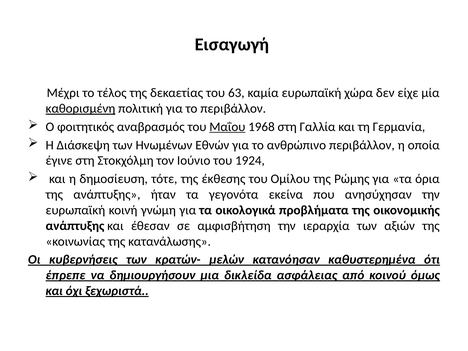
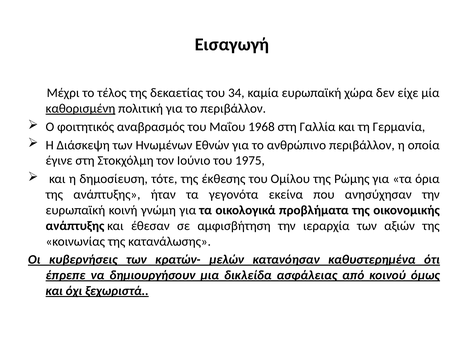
63: 63 -> 34
Mαΐου underline: present -> none
1924: 1924 -> 1975
